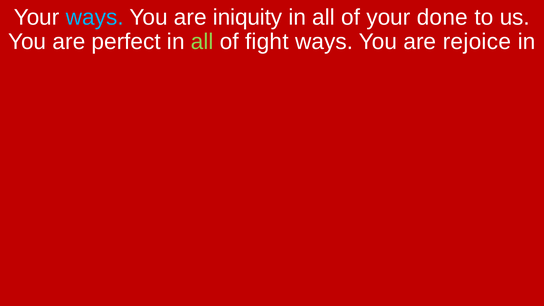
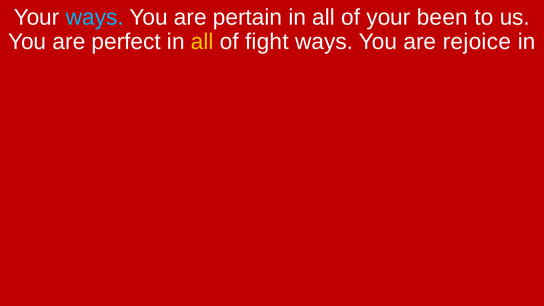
iniquity: iniquity -> pertain
done: done -> been
all at (202, 42) colour: light green -> yellow
